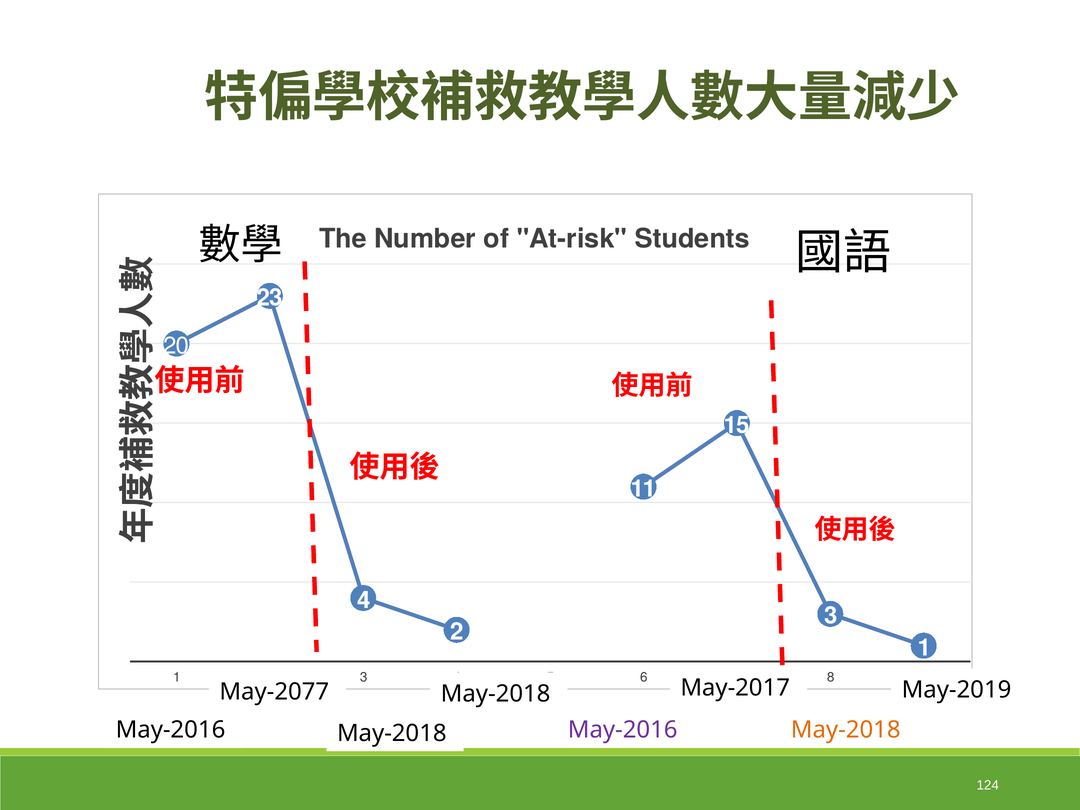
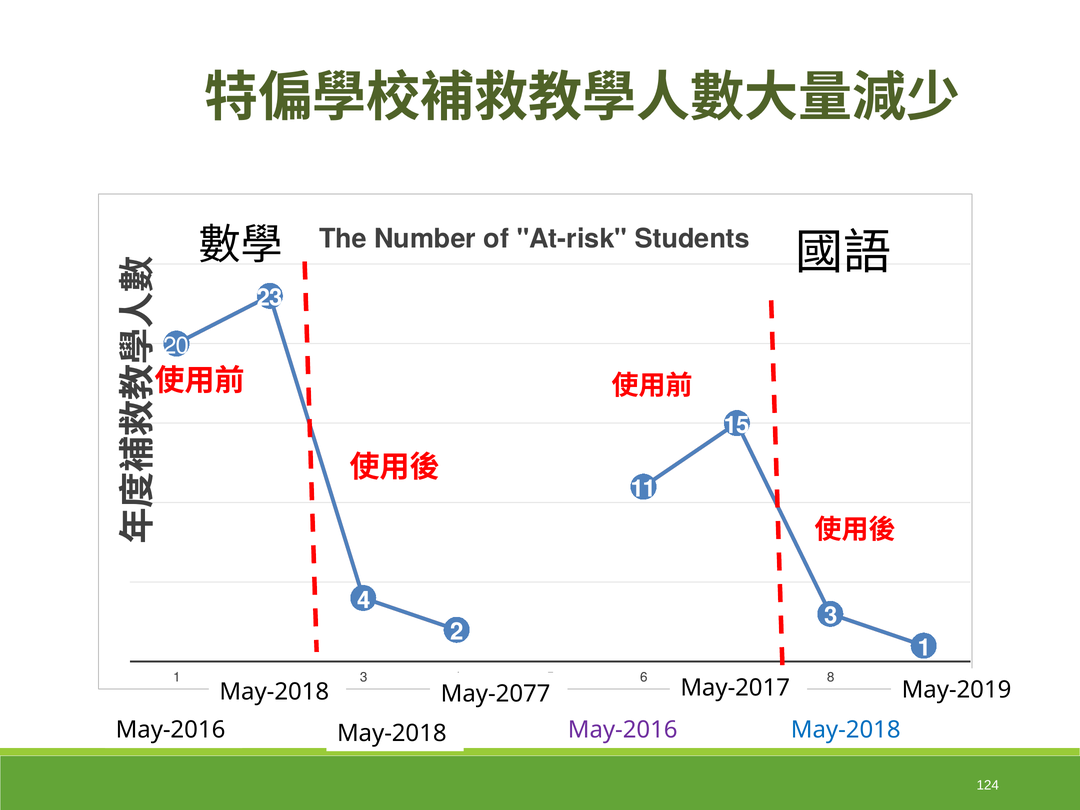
May-2077 at (274, 692): May-2077 -> May-2018
May-2018 at (496, 694): May-2018 -> May-2077
May-2018 at (846, 730) colour: orange -> blue
